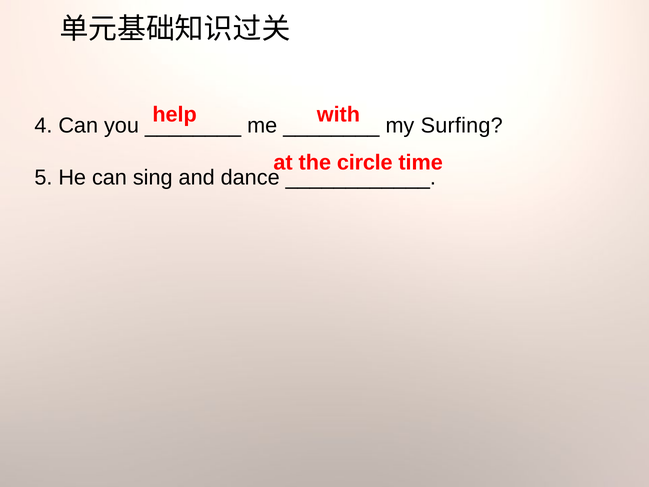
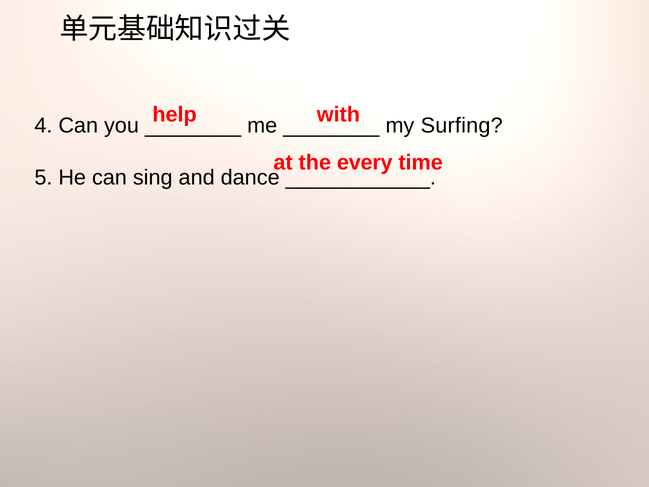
circle: circle -> every
